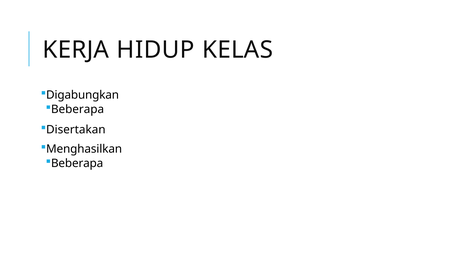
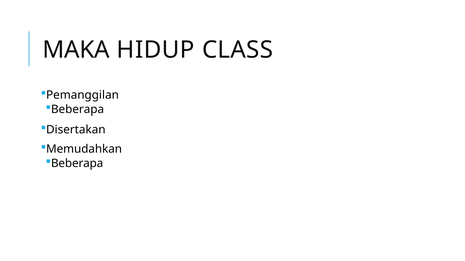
KERJA: KERJA -> MAKA
KELAS: KELAS -> CLASS
Digabungkan: Digabungkan -> Pemanggilan
Menghasilkan: Menghasilkan -> Memudahkan
